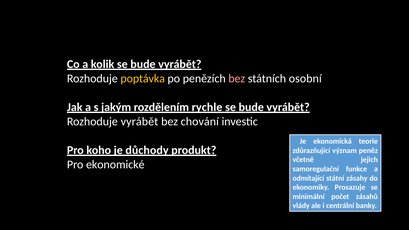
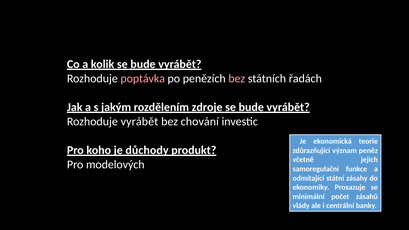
poptávka colour: yellow -> pink
osobní: osobní -> řadách
rychle: rychle -> zdroje
ekonomické: ekonomické -> modelových
